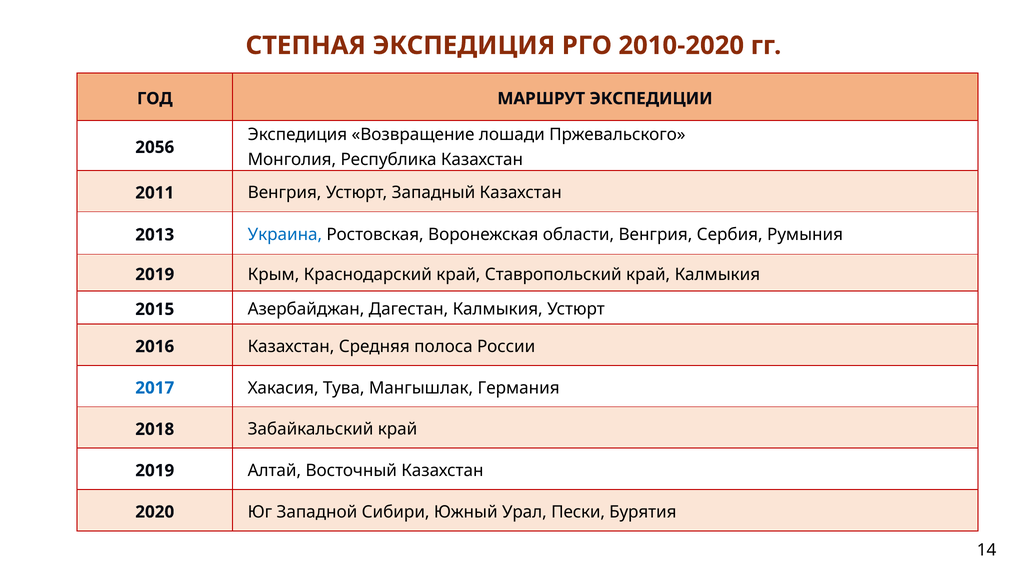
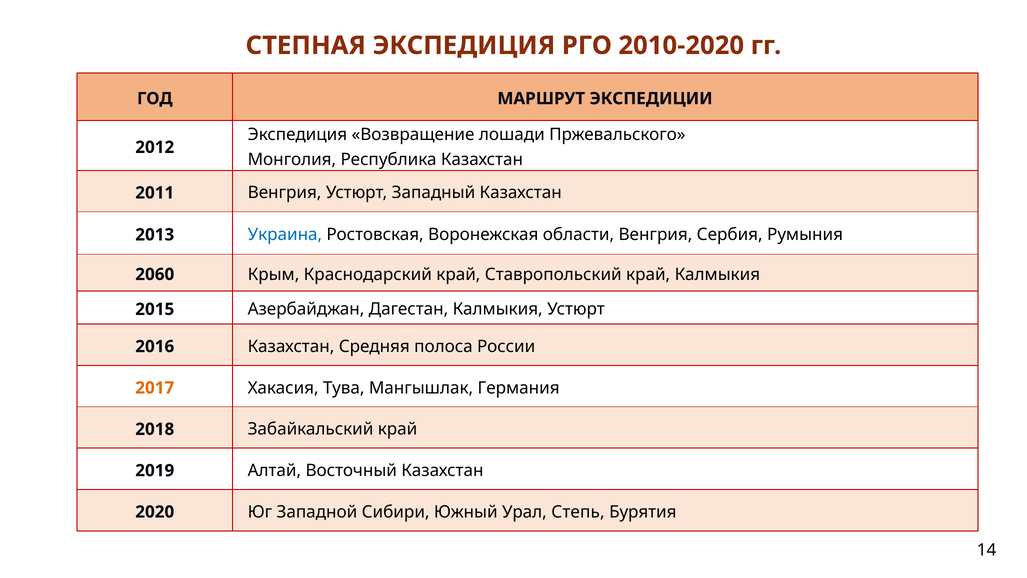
2056: 2056 -> 2012
2019 at (155, 274): 2019 -> 2060
2017 colour: blue -> orange
Пески: Пески -> Степь
